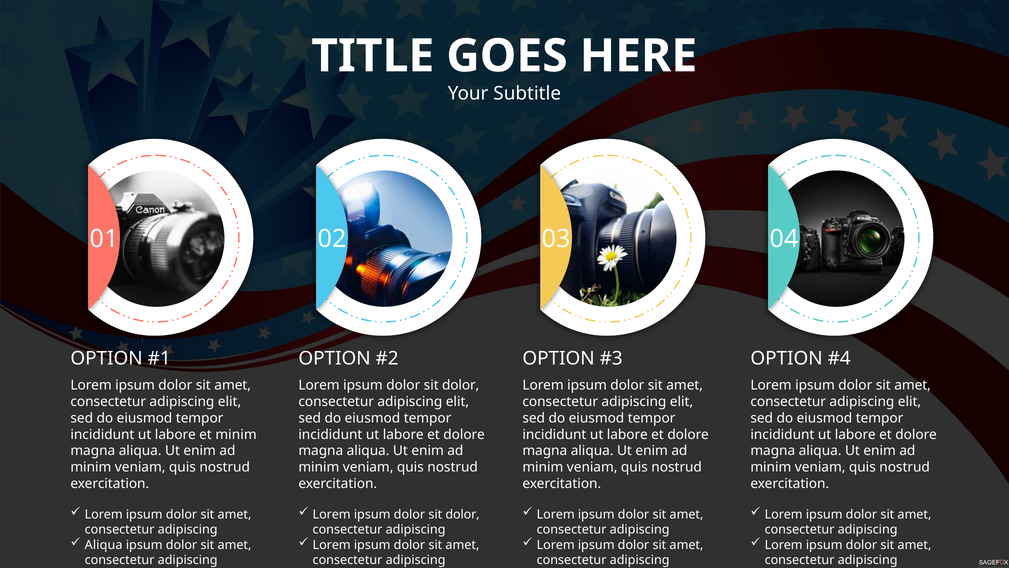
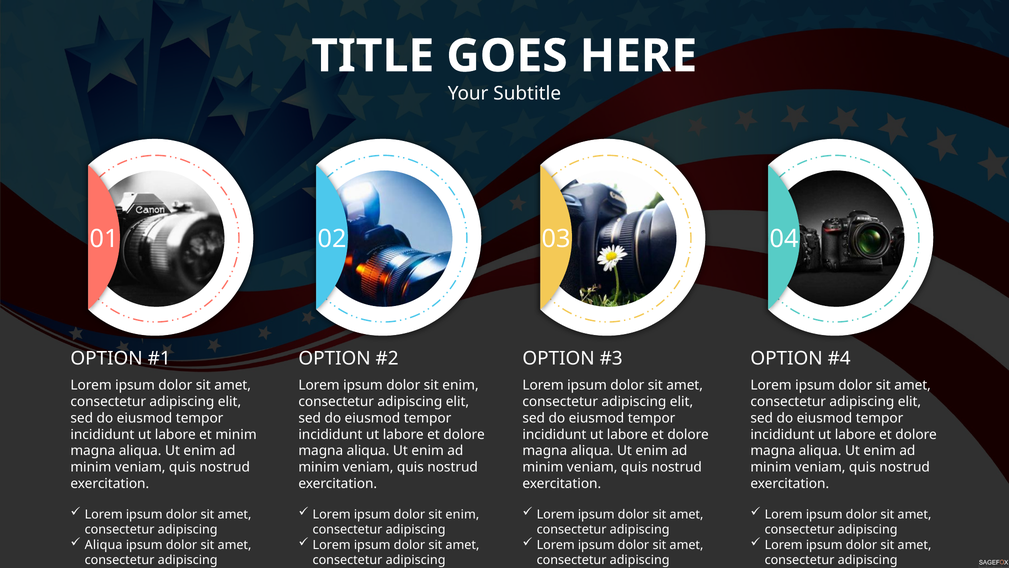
dolor at (461, 385): dolor -> enim
dolor at (463, 514): dolor -> enim
